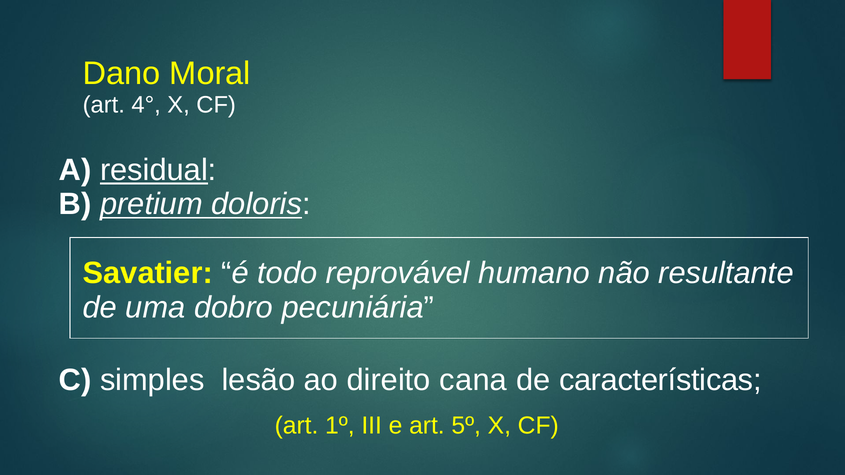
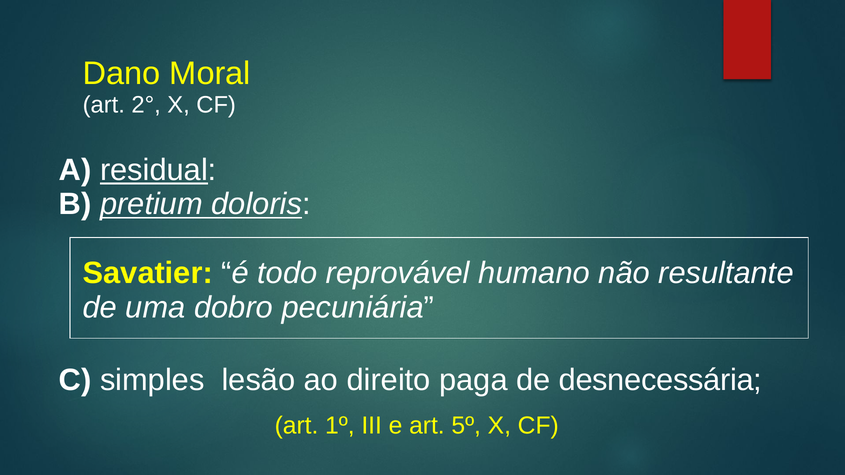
4°: 4° -> 2°
cana: cana -> paga
características: características -> desnecessária
